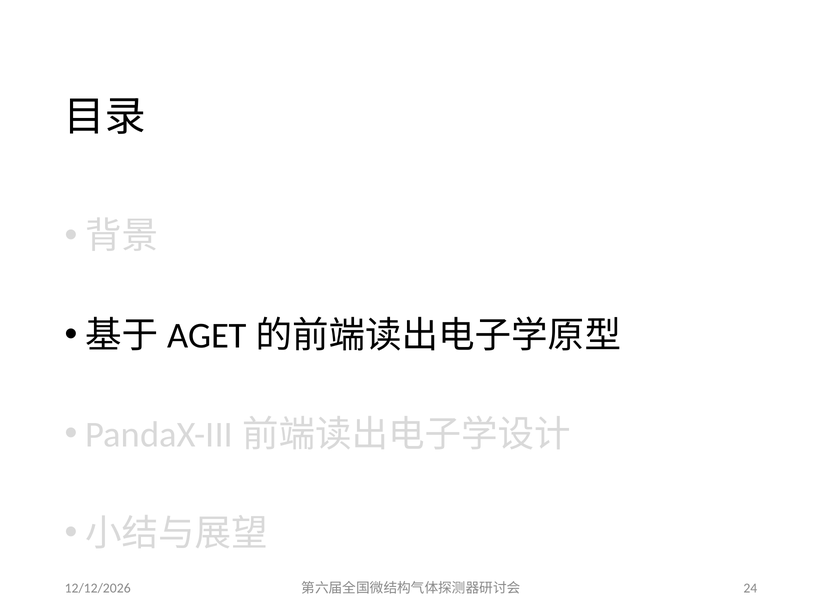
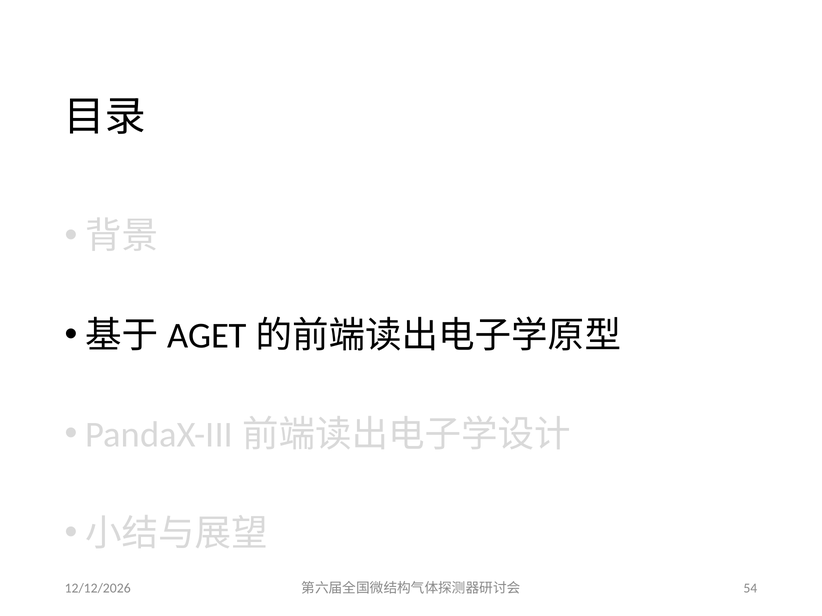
24: 24 -> 54
